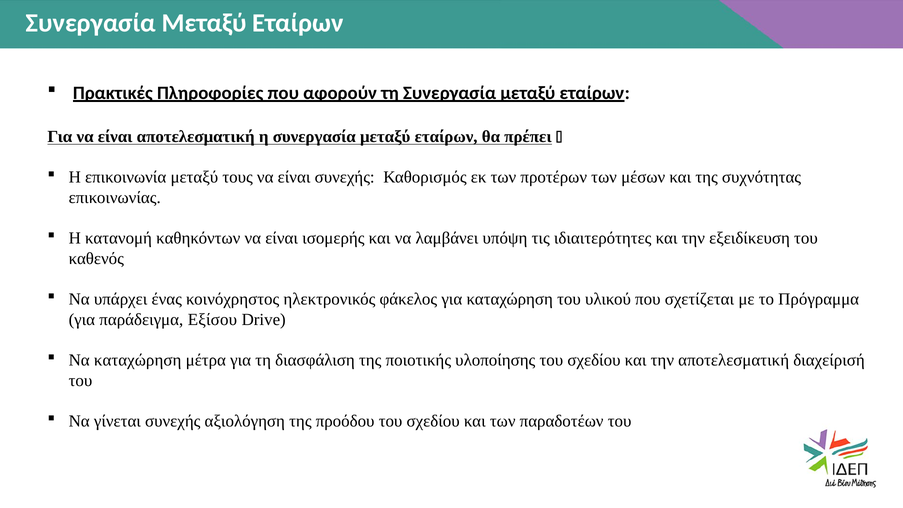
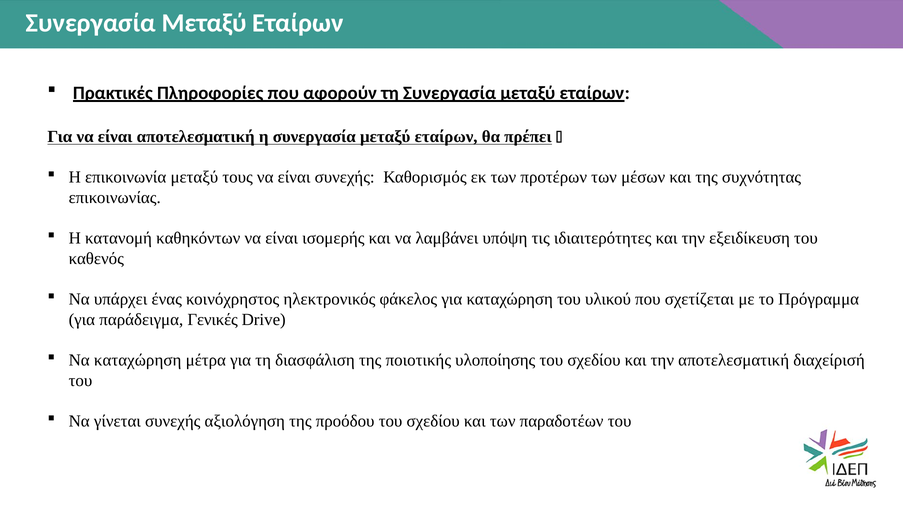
Εξίσου: Εξίσου -> Γενικές
